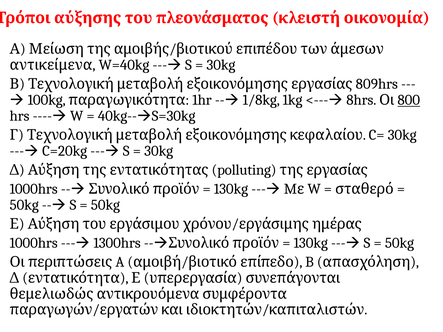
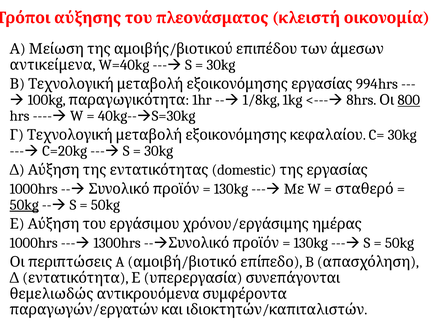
809: 809 -> 994
polluting: polluting -> domestic
50kg at (24, 205) underline: none -> present
